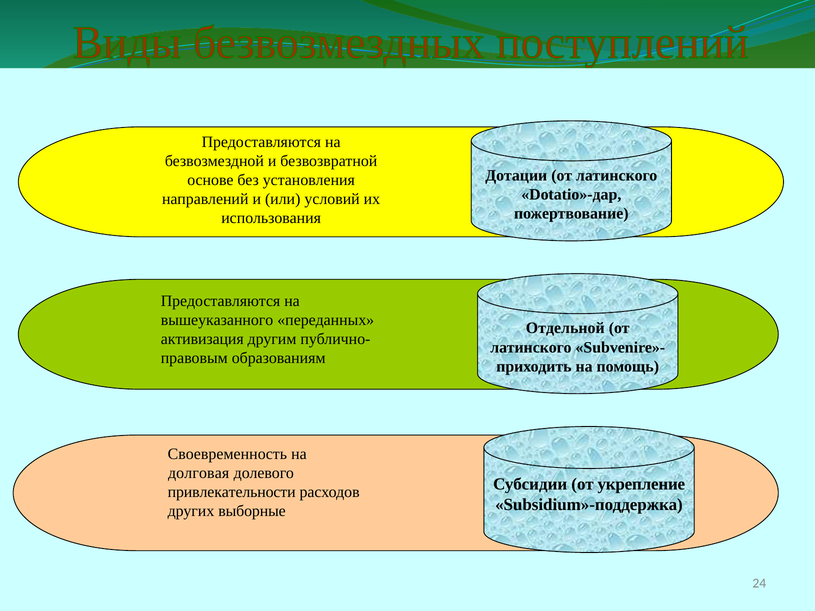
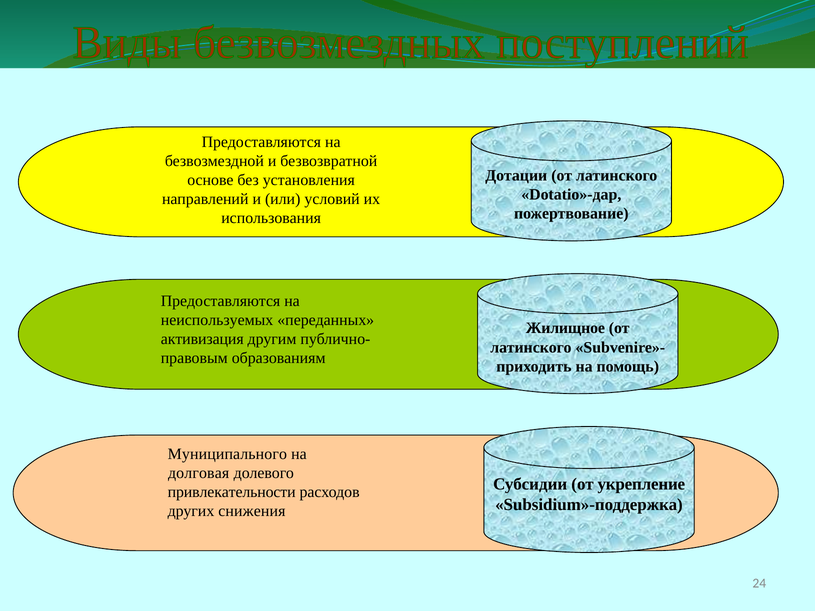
вышеуказанного: вышеуказанного -> неиспользуемых
Отдельной: Отдельной -> Жилищное
Своевременность: Своевременность -> Муниципального
выборные: выборные -> снижения
